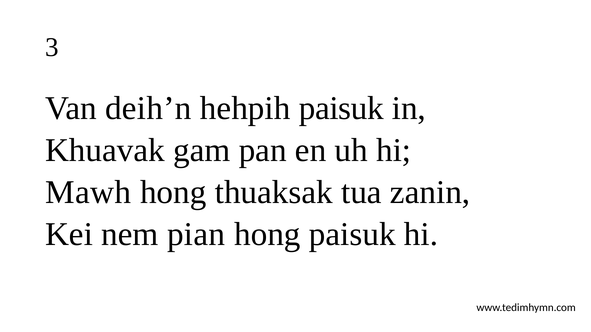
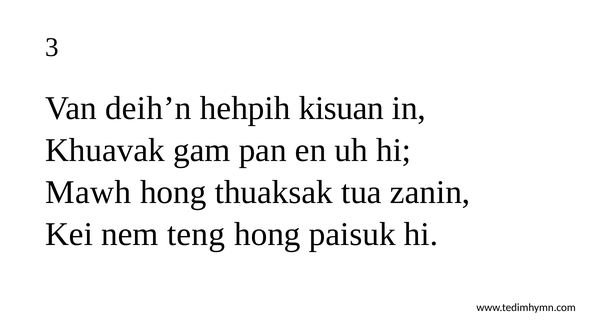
hehpih paisuk: paisuk -> kisuan
pian: pian -> teng
